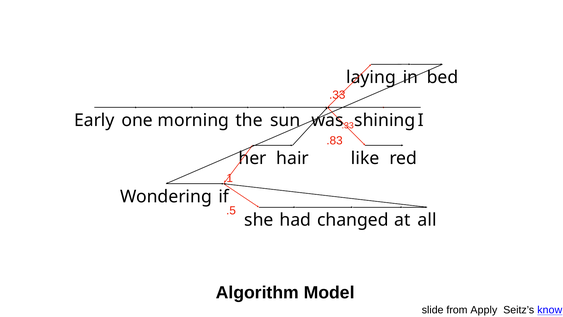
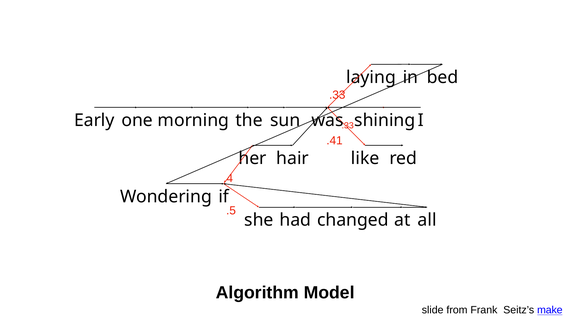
.83: .83 -> .41
.1: .1 -> .4
Apply: Apply -> Frank
know: know -> make
